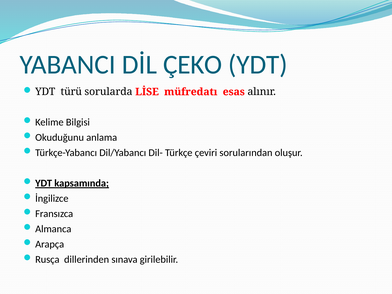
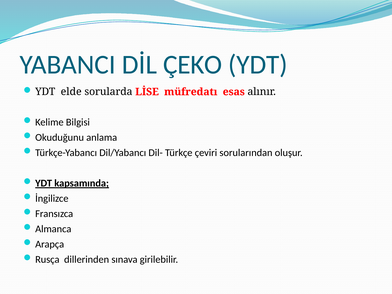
türü: türü -> elde
